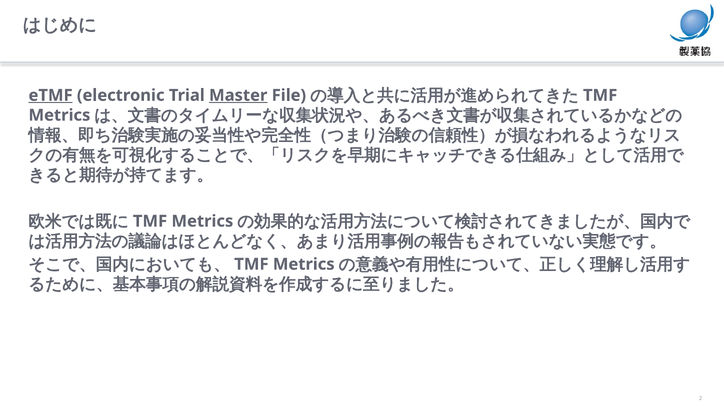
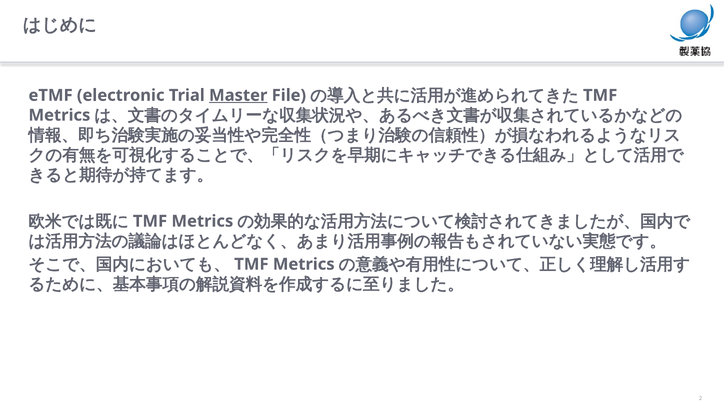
eTMF underline: present -> none
